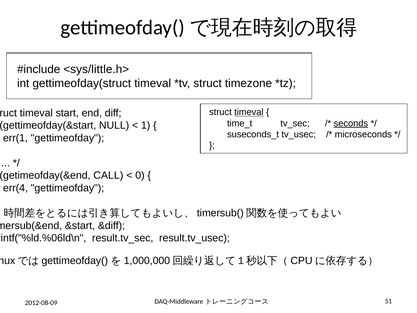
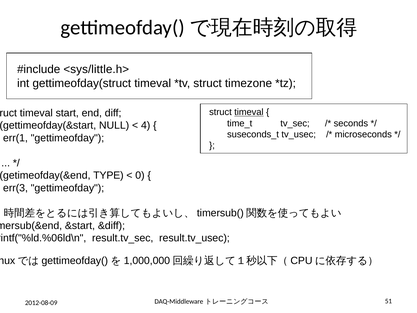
seconds underline: present -> none
1: 1 -> 4
CALL: CALL -> TYPE
err(4: err(4 -> err(3
